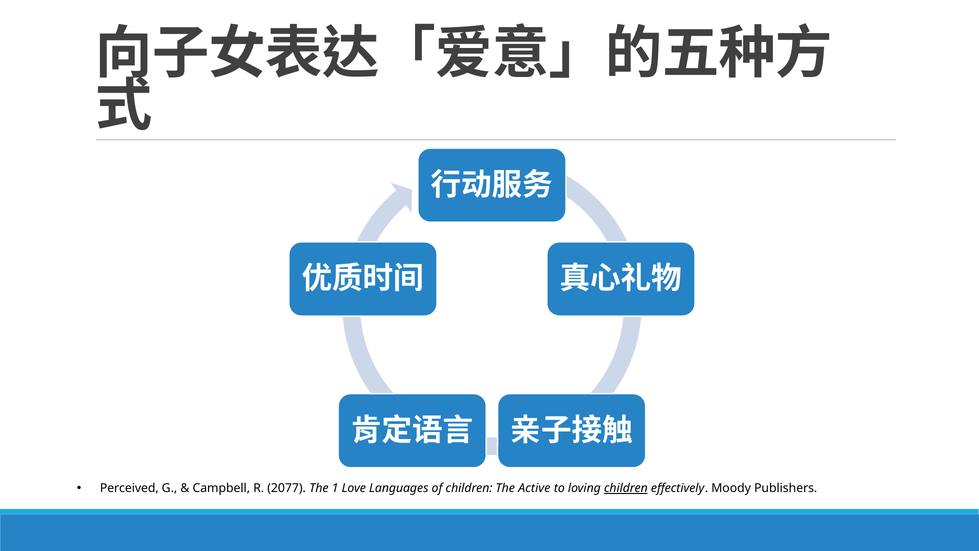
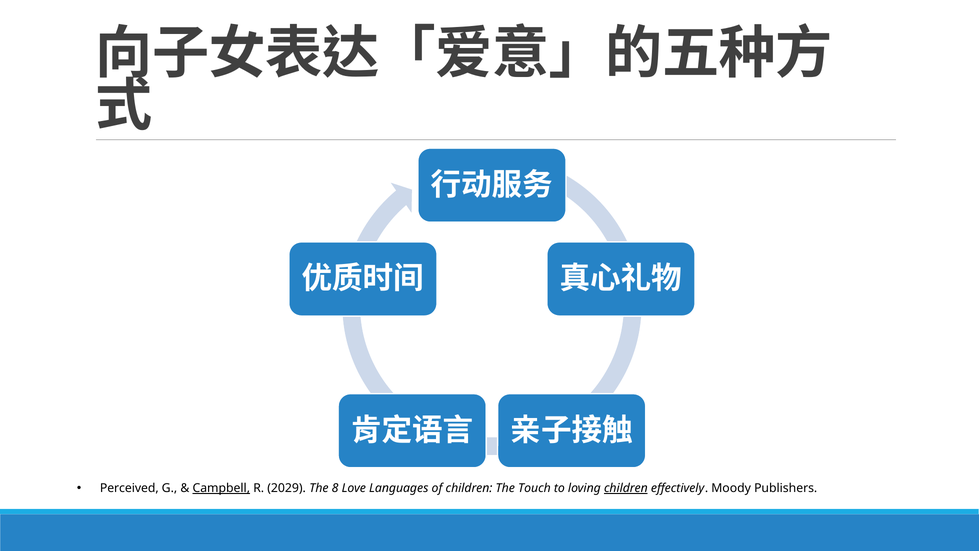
Campbell underline: none -> present
2077: 2077 -> 2029
1: 1 -> 8
Active: Active -> Touch
